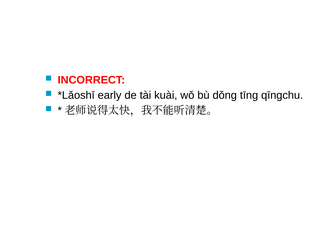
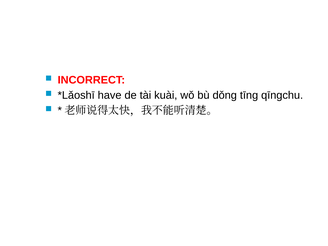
early: early -> have
